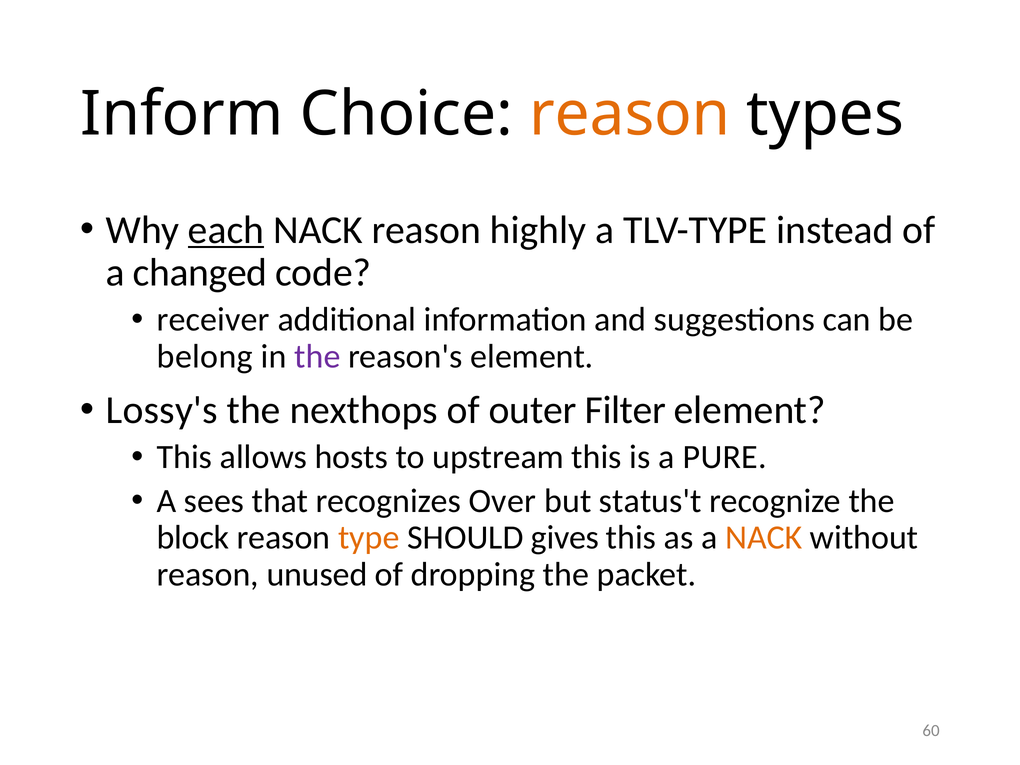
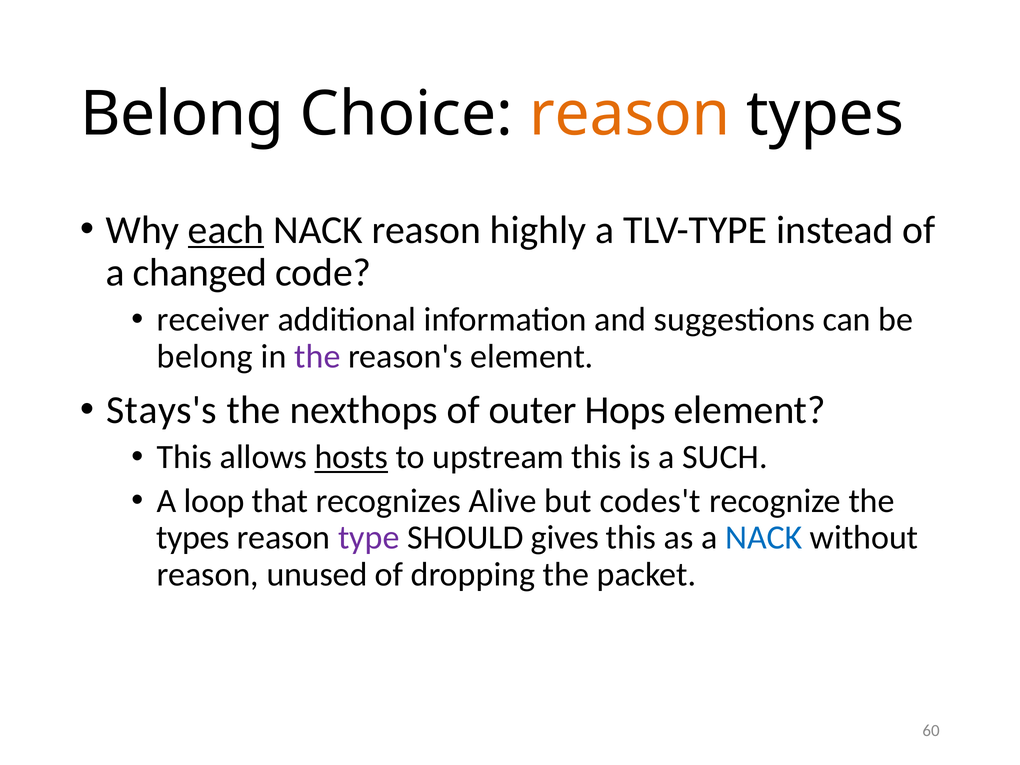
Inform at (182, 114): Inform -> Belong
Lossy's: Lossy's -> Stays's
Filter: Filter -> Hops
hosts underline: none -> present
PURE: PURE -> SUCH
sees: sees -> loop
Over: Over -> Alive
status't: status't -> codes't
block at (193, 538): block -> types
type colour: orange -> purple
NACK at (764, 538) colour: orange -> blue
